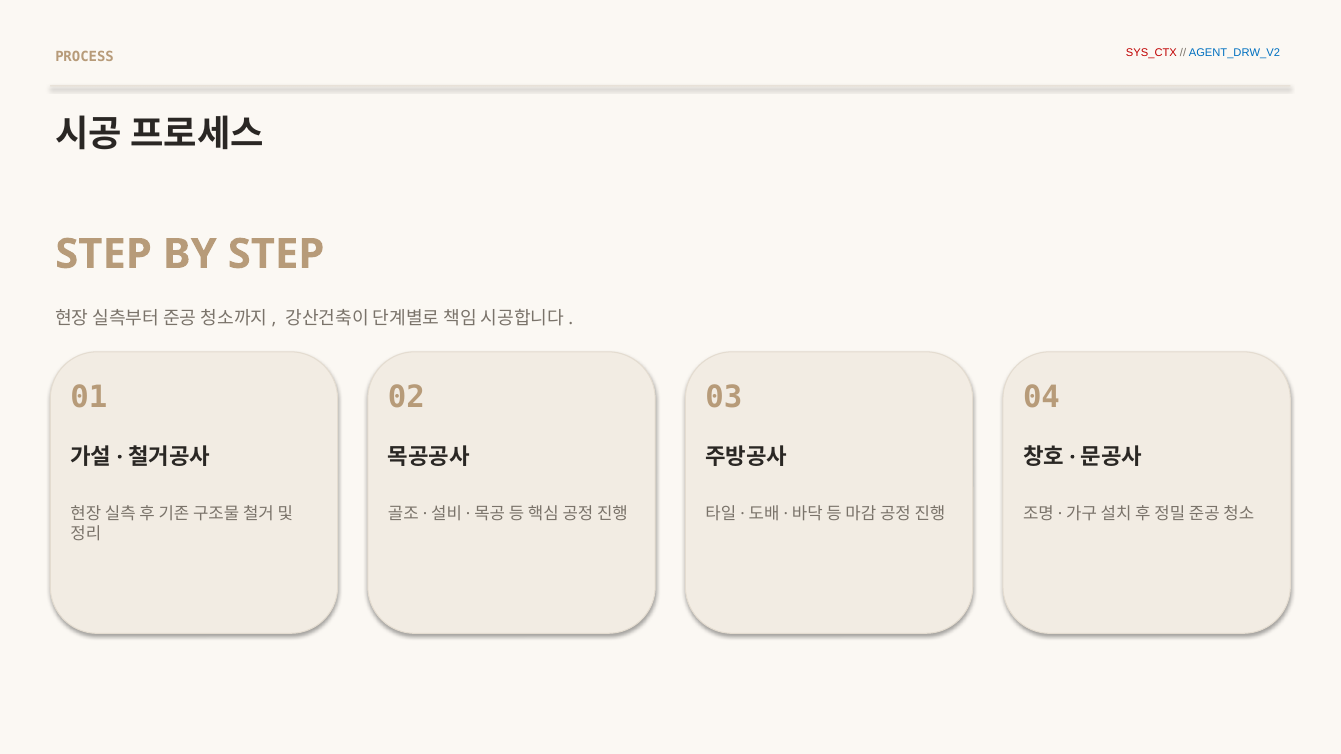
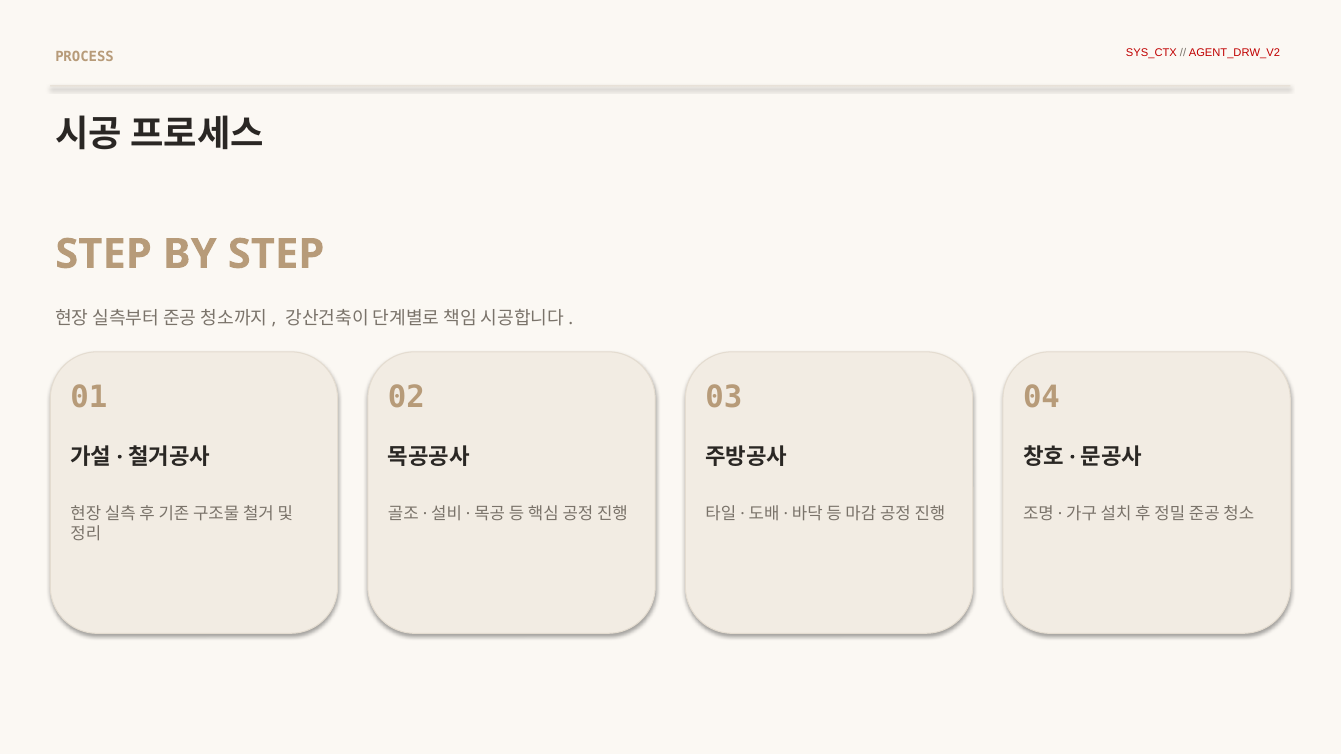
AGENT_DRW_V2 colour: blue -> red
